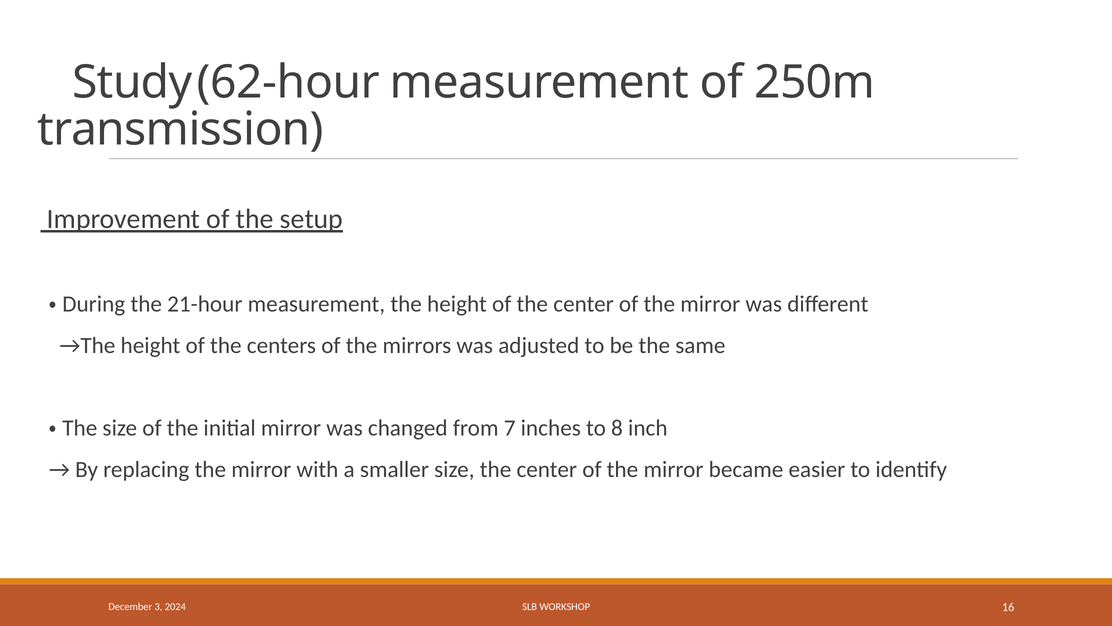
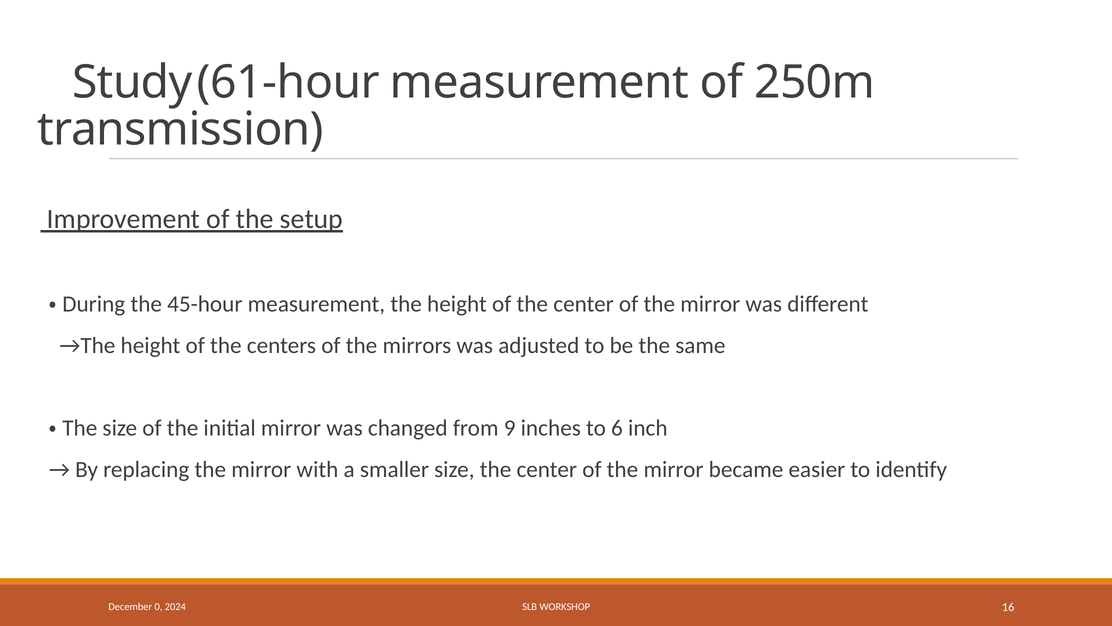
62-hour: 62-hour -> 61-hour
21-hour: 21-hour -> 45-hour
7: 7 -> 9
8: 8 -> 6
3: 3 -> 0
